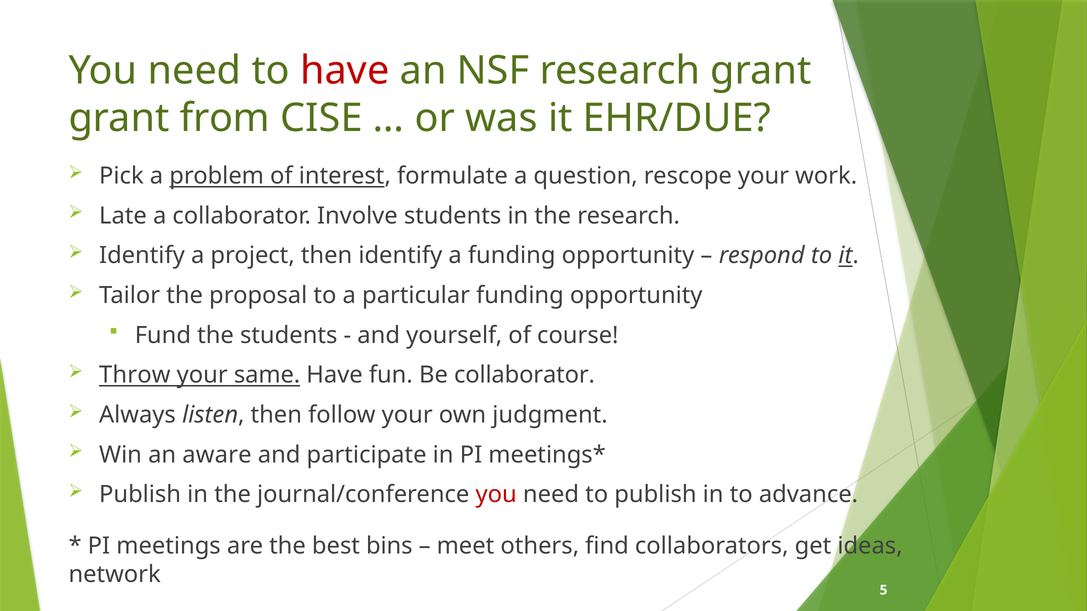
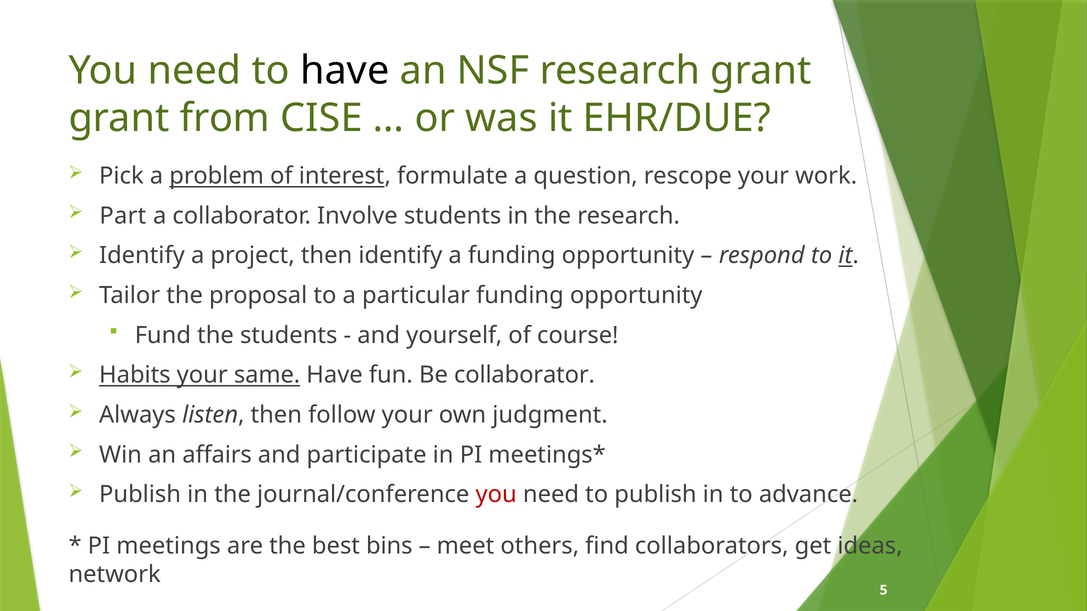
have at (345, 71) colour: red -> black
Late: Late -> Part
Throw: Throw -> Habits
aware: aware -> affairs
